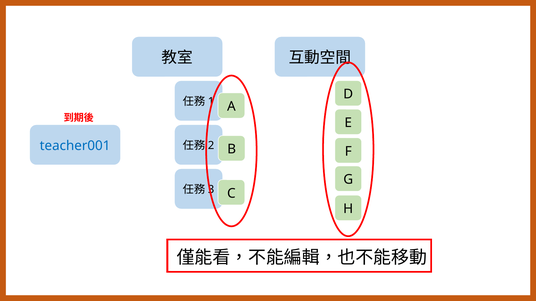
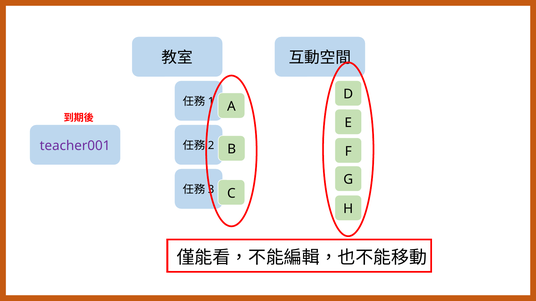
teacher001 colour: blue -> purple
